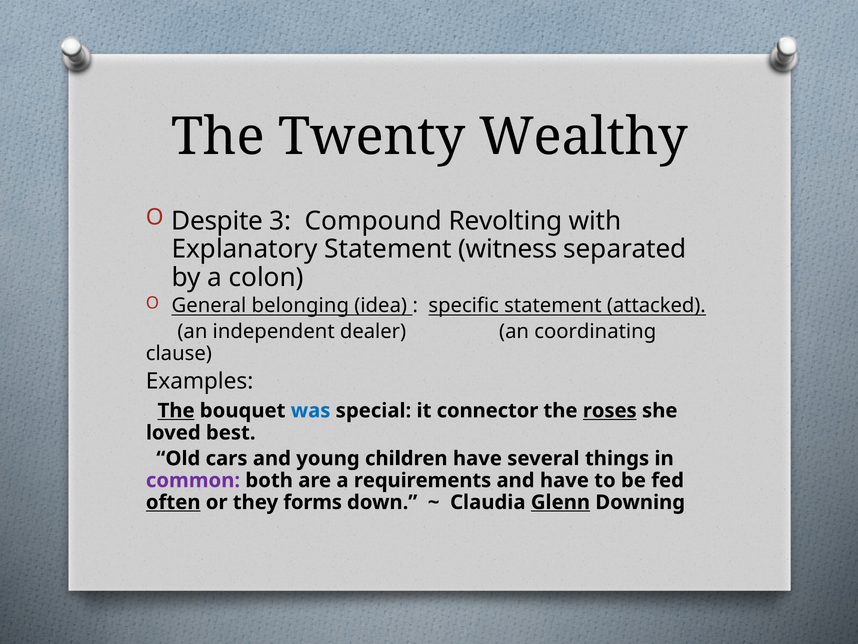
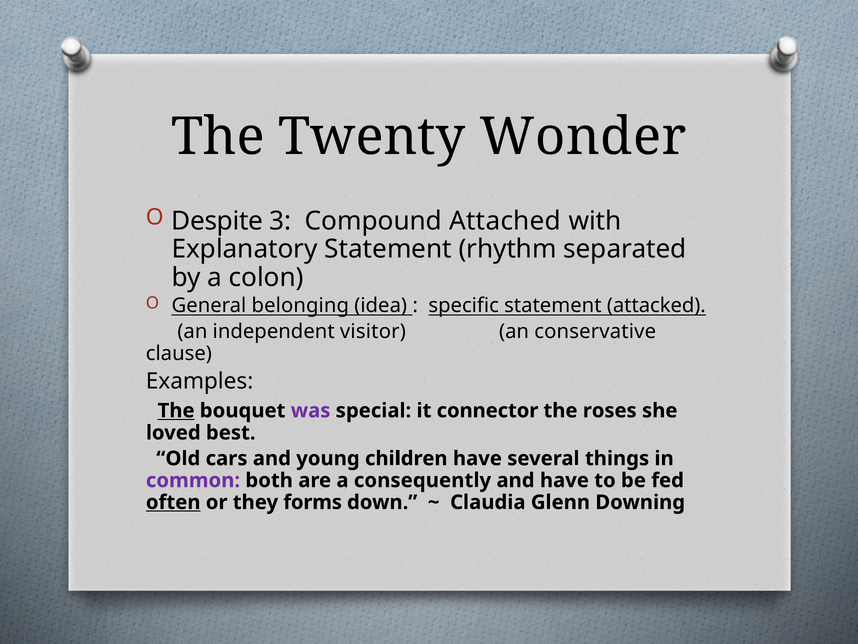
Wealthy: Wealthy -> Wonder
Revolting: Revolting -> Attached
witness: witness -> rhythm
dealer: dealer -> visitor
coordinating: coordinating -> conservative
was colour: blue -> purple
roses underline: present -> none
requirements: requirements -> consequently
Glenn underline: present -> none
